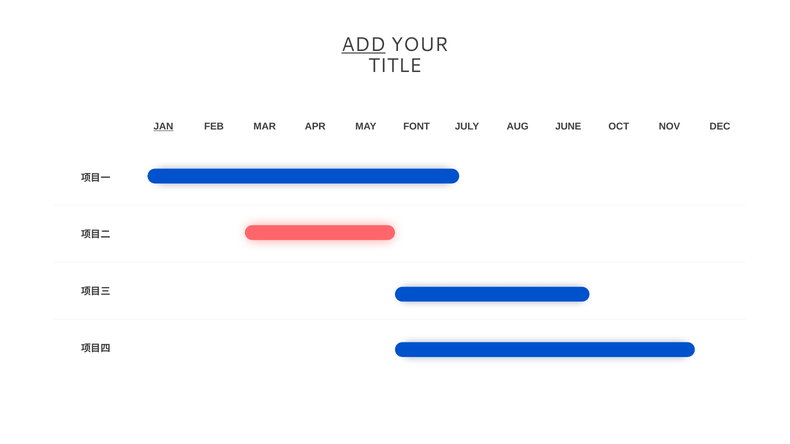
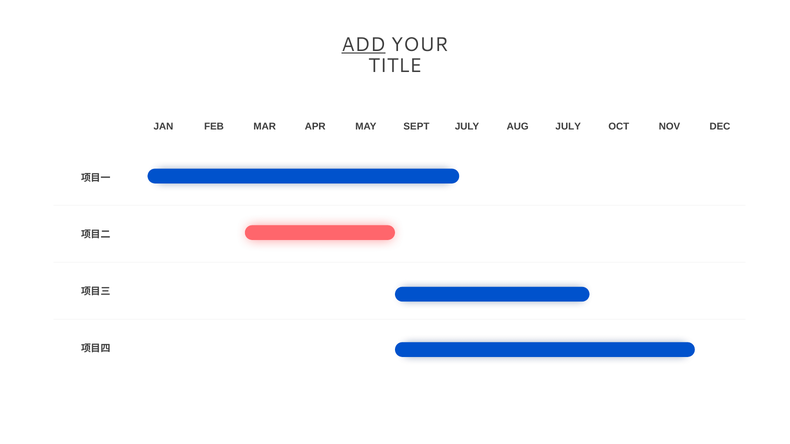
JAN underline: present -> none
FONT: FONT -> SEPT
AUG JUNE: JUNE -> JULY
